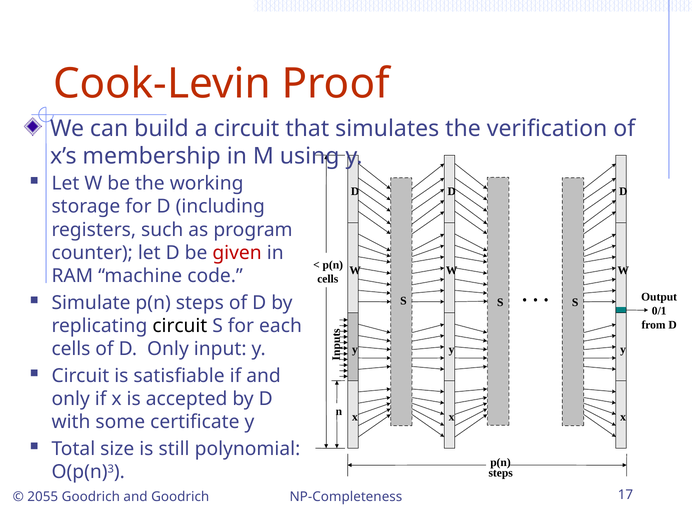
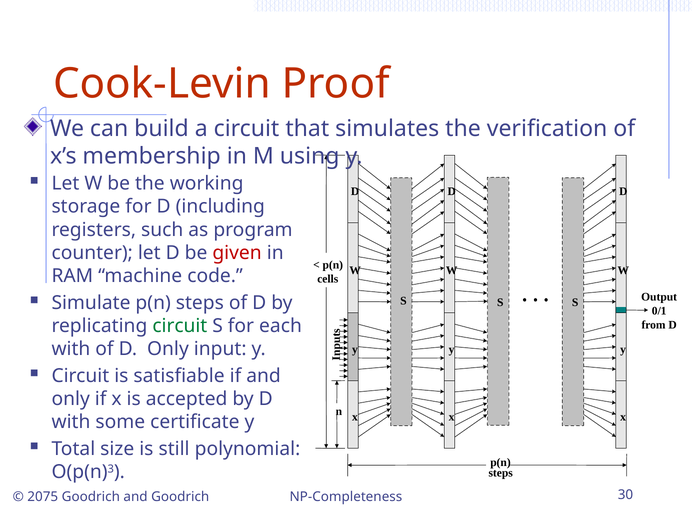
circuit at (180, 326) colour: black -> green
cells at (71, 349): cells -> with
2055: 2055 -> 2075
17: 17 -> 30
